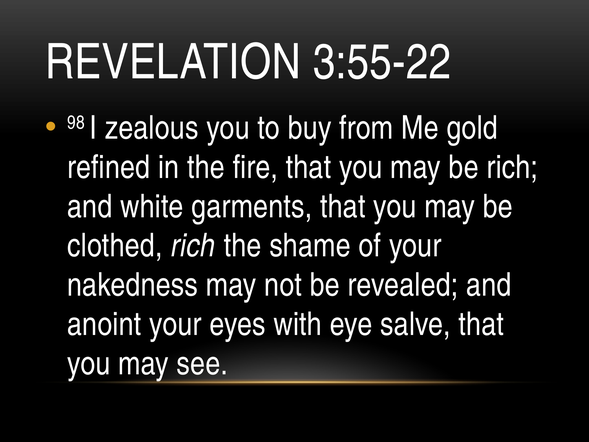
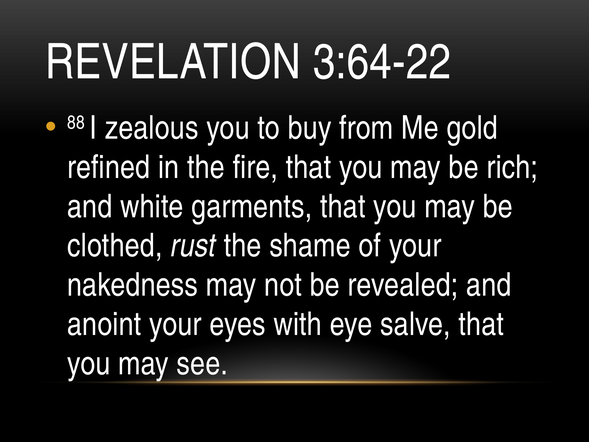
3:55-22: 3:55-22 -> 3:64-22
98: 98 -> 88
clothed rich: rich -> rust
